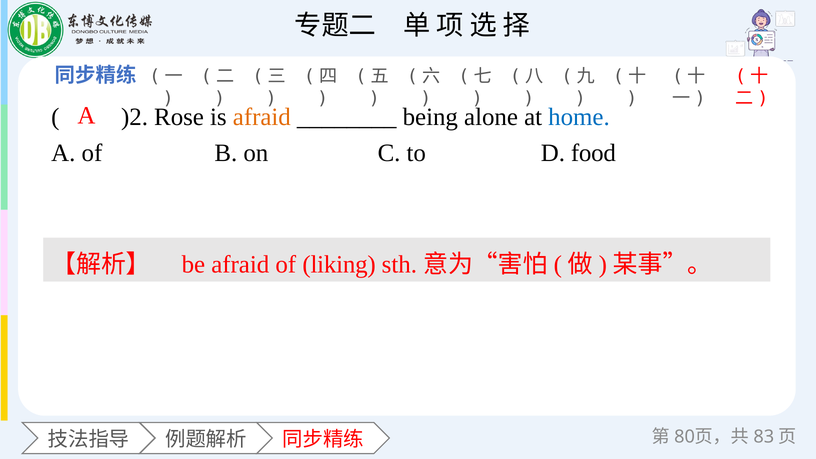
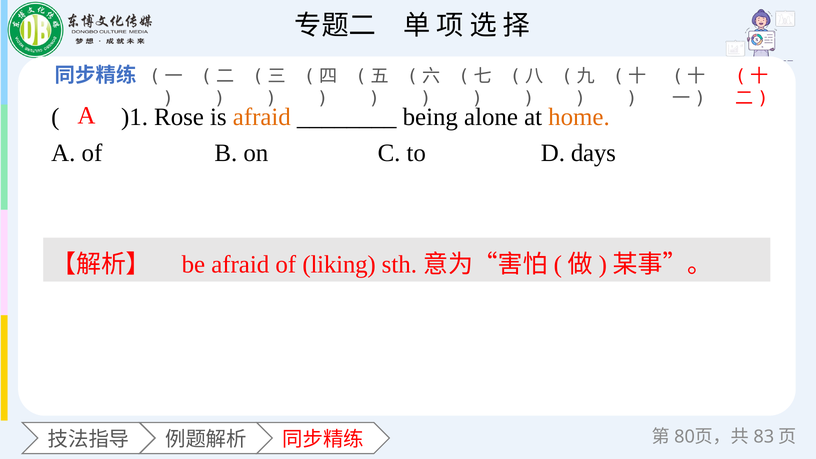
)2: )2 -> )1
home colour: blue -> orange
food: food -> days
